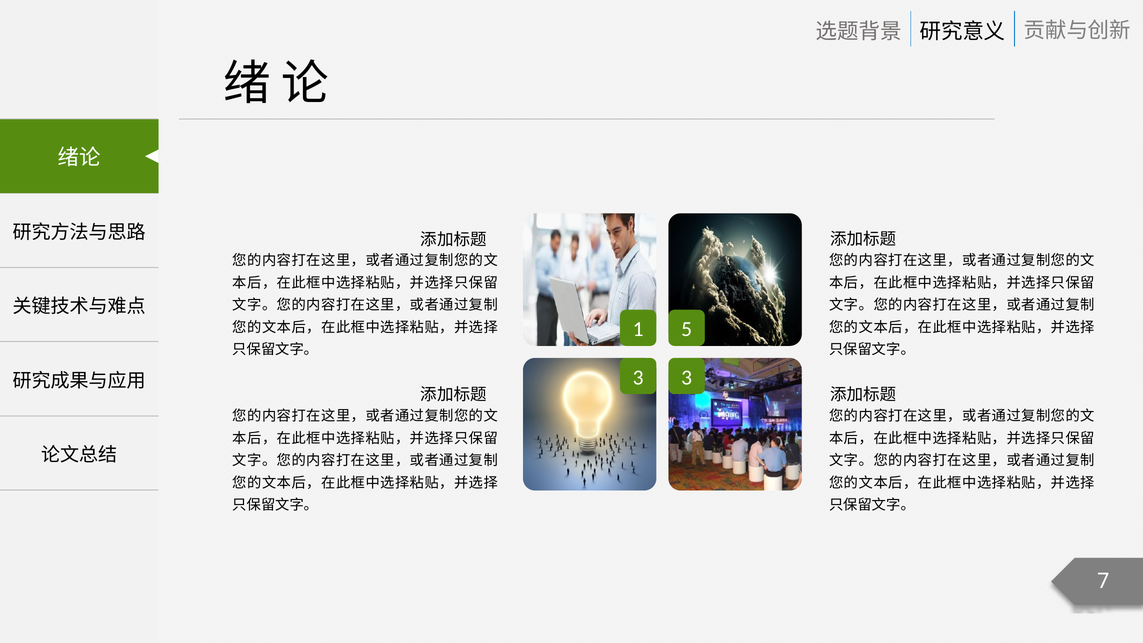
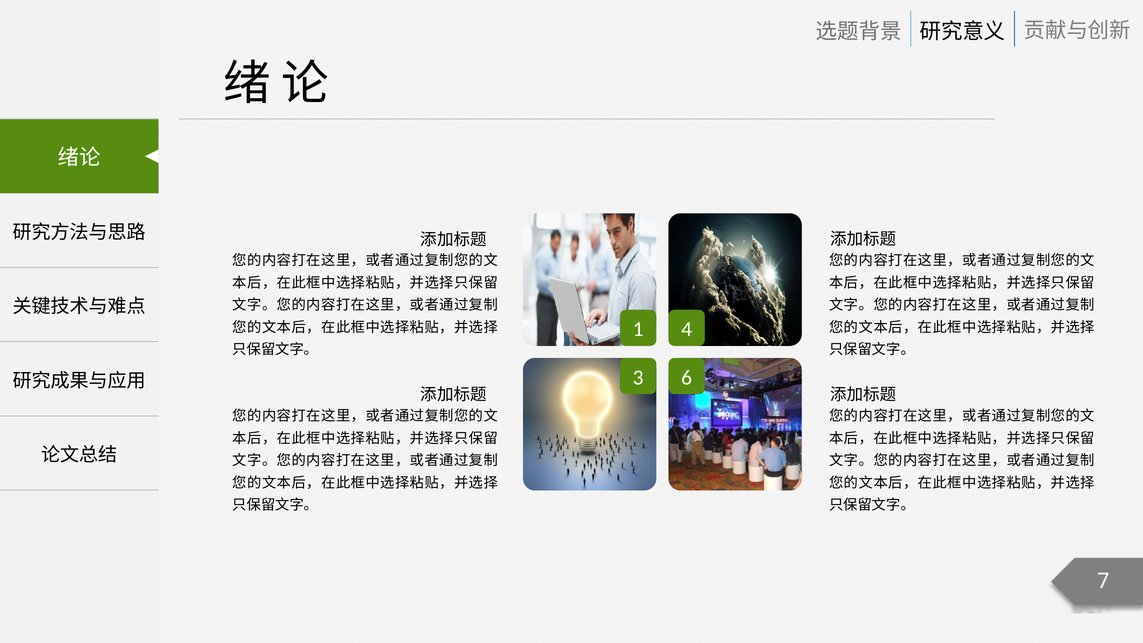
5: 5 -> 4
3 3: 3 -> 6
